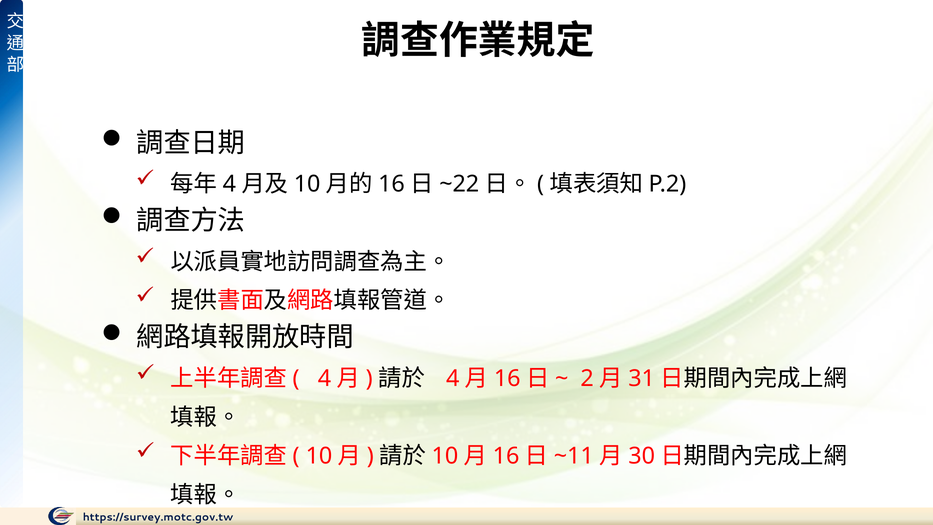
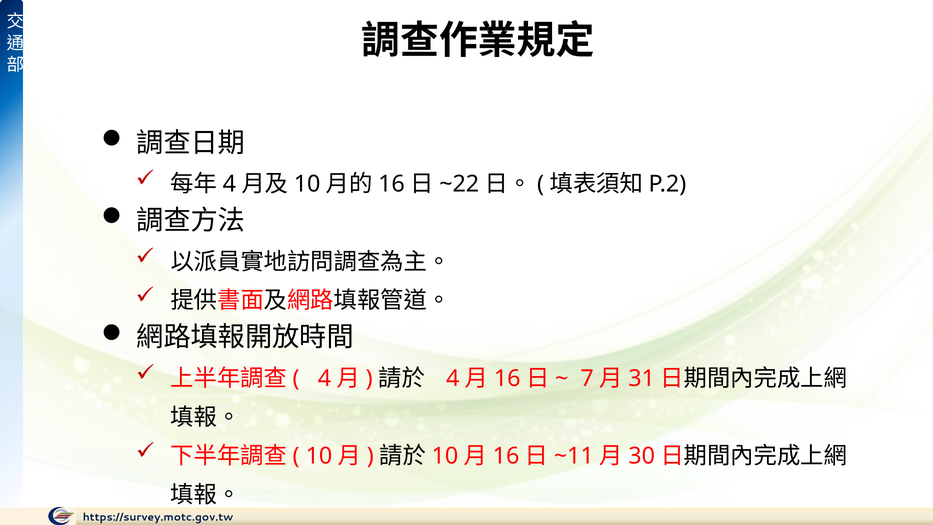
2: 2 -> 7
